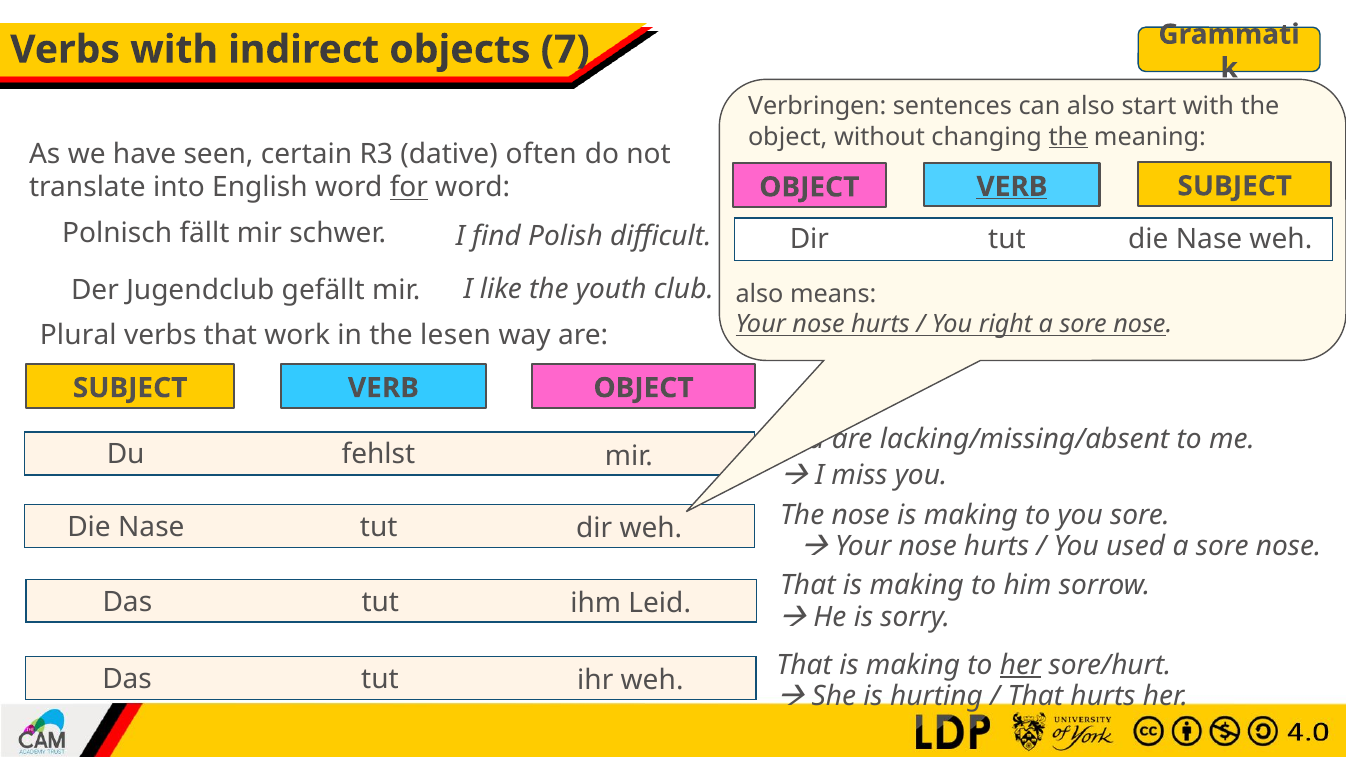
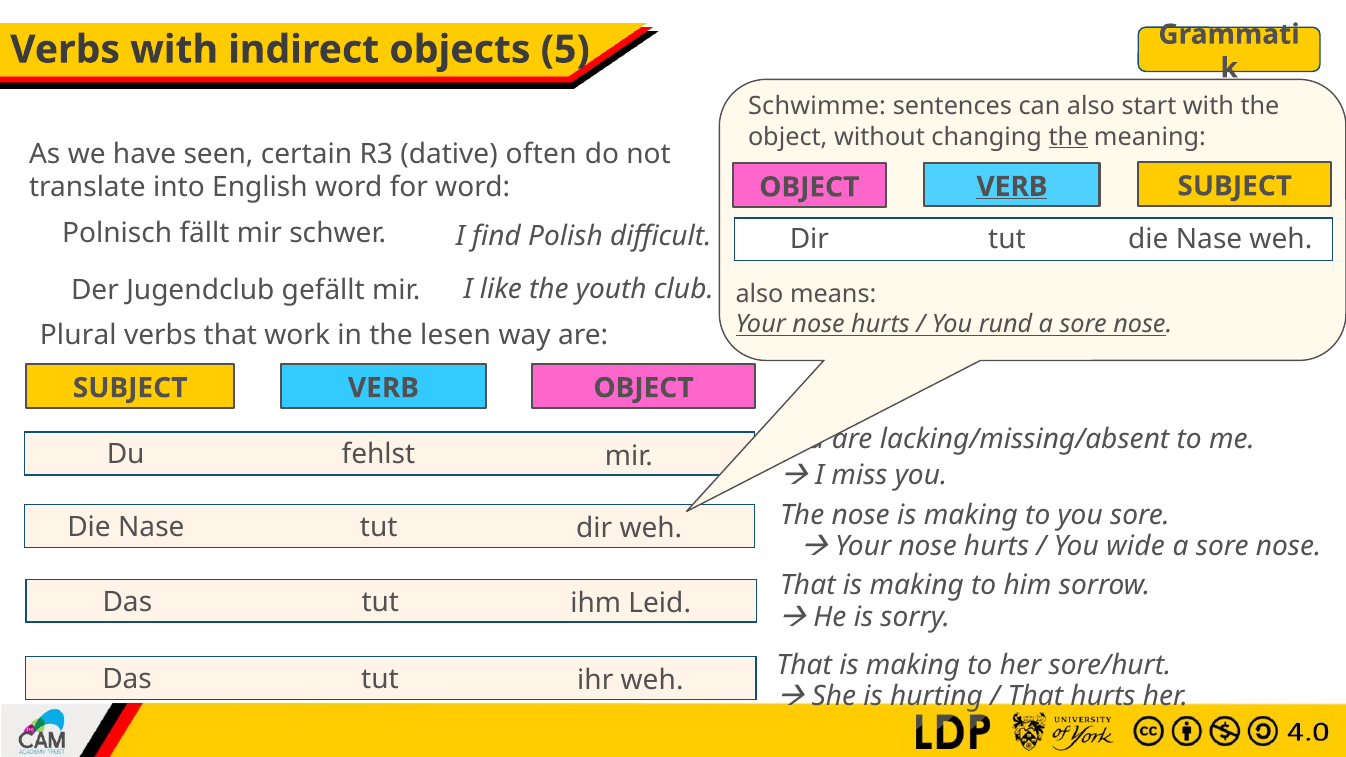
7: 7 -> 5
Verbringen: Verbringen -> Schwimme
for underline: present -> none
right: right -> rund
used: used -> wide
her at (1021, 665) underline: present -> none
